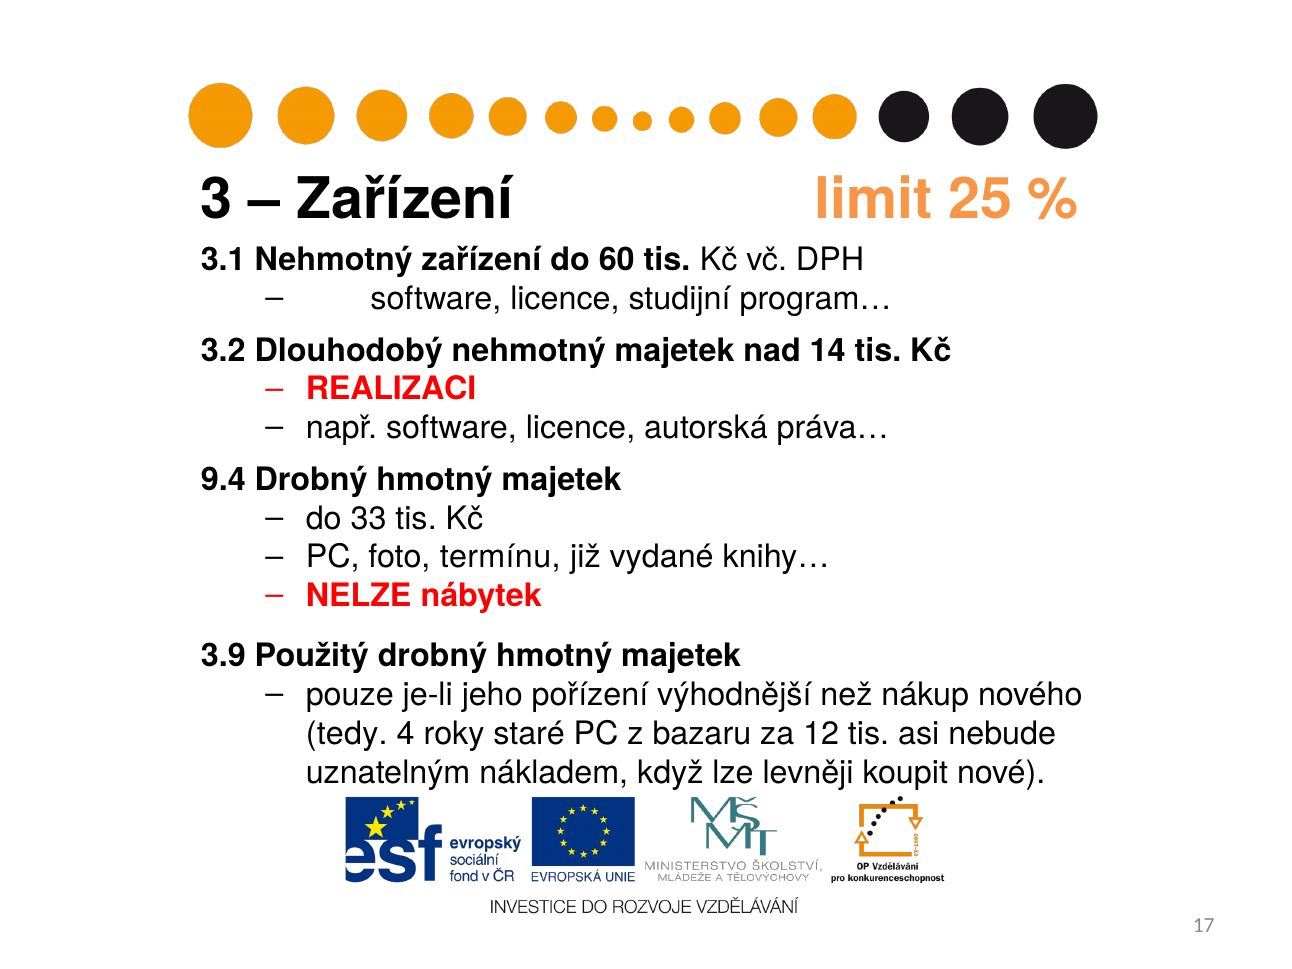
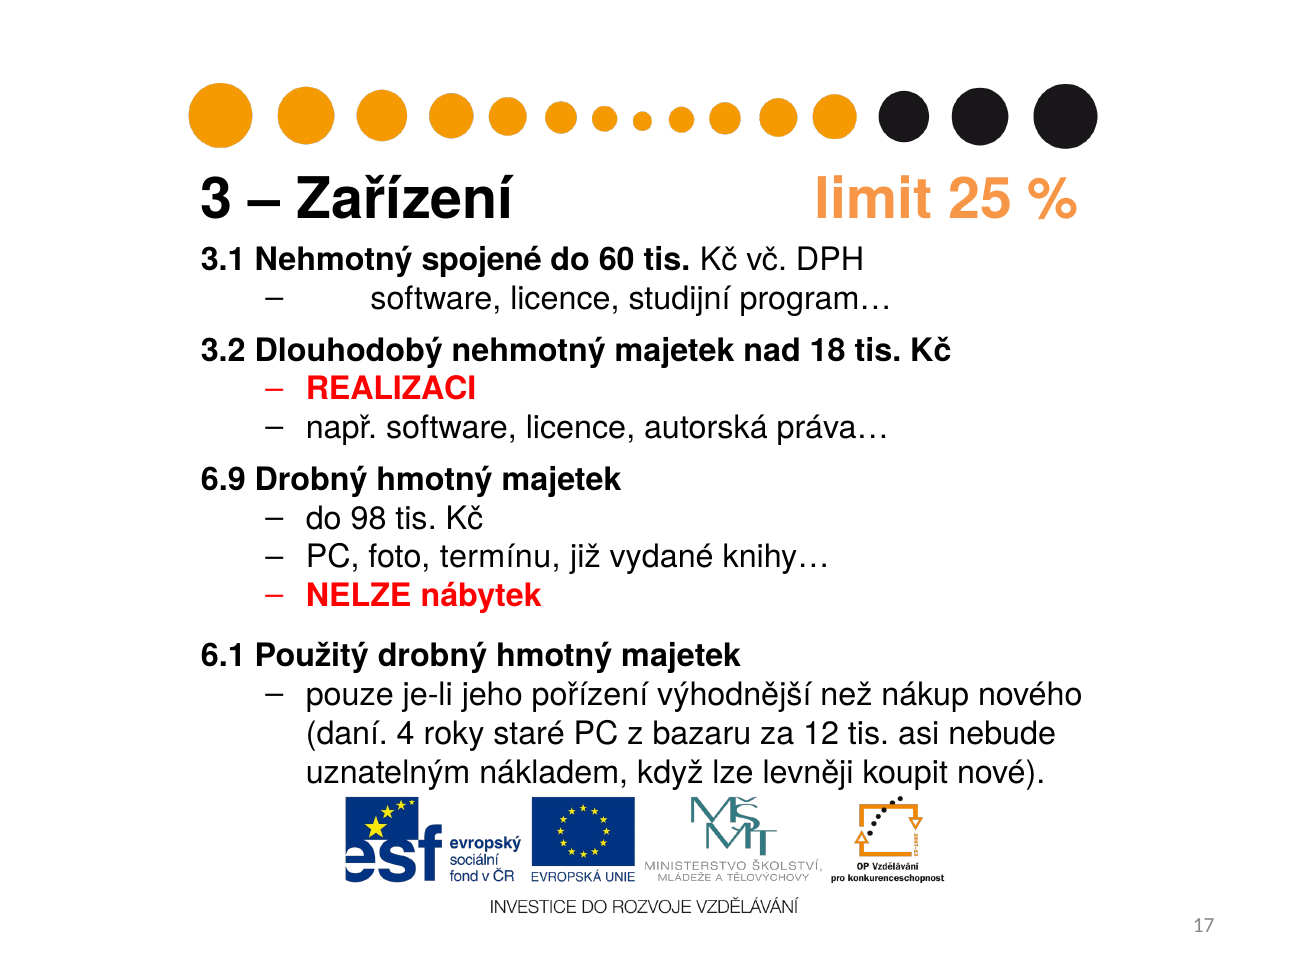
Nehmotný zařízení: zařízení -> spojené
14: 14 -> 18
9.4: 9.4 -> 6.9
33: 33 -> 98
3.9: 3.9 -> 6.1
tedy: tedy -> daní
